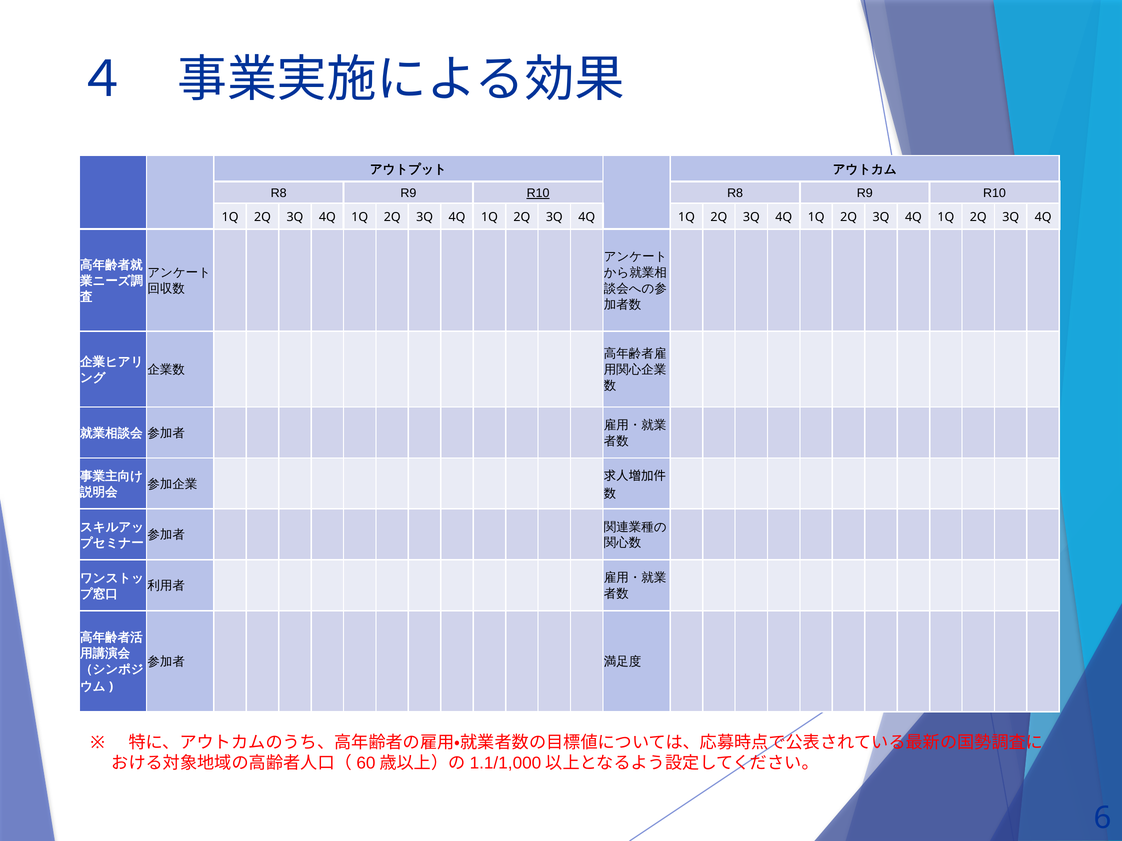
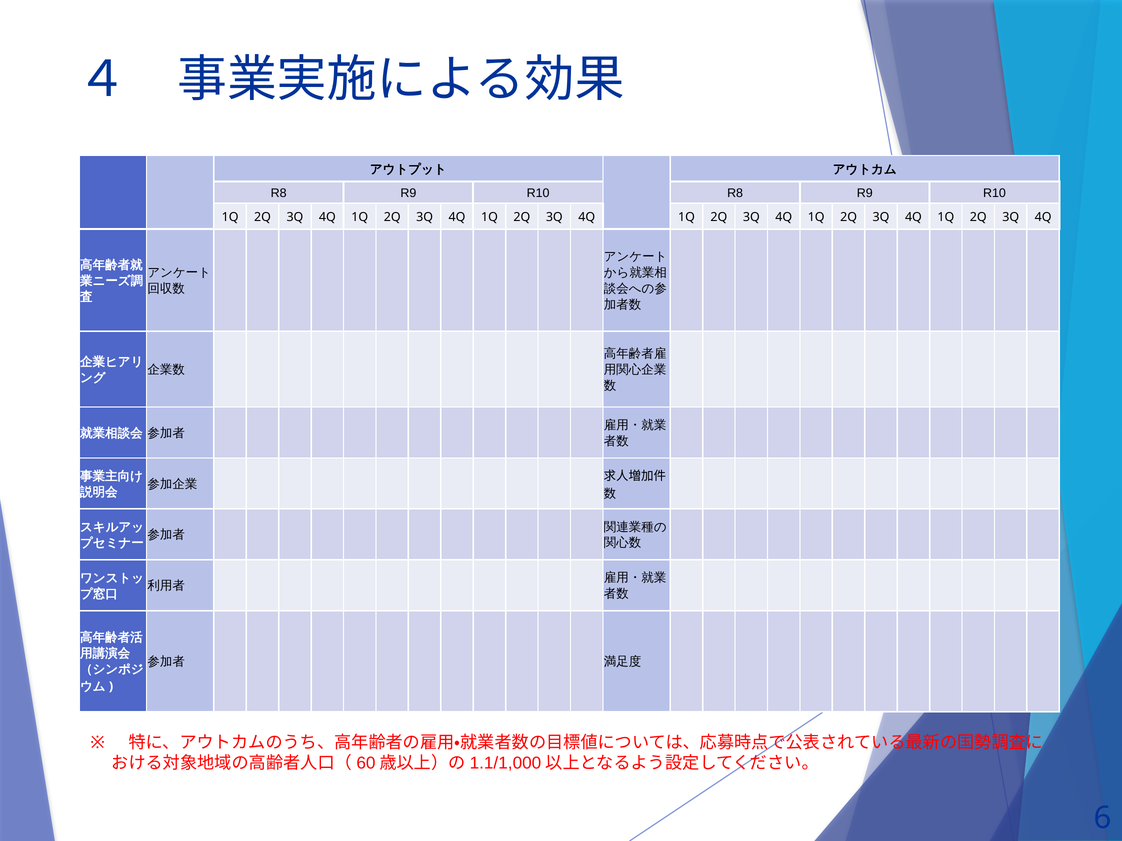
R10 at (538, 193) underline: present -> none
